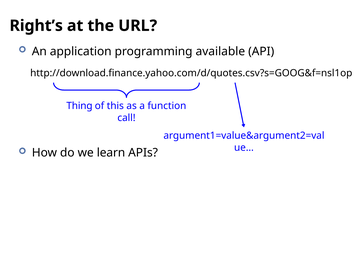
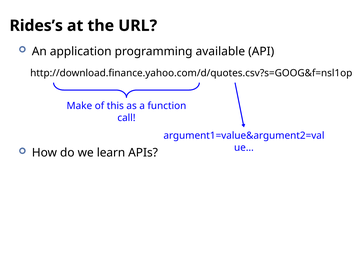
Right’s: Right’s -> Rides’s
Thing: Thing -> Make
